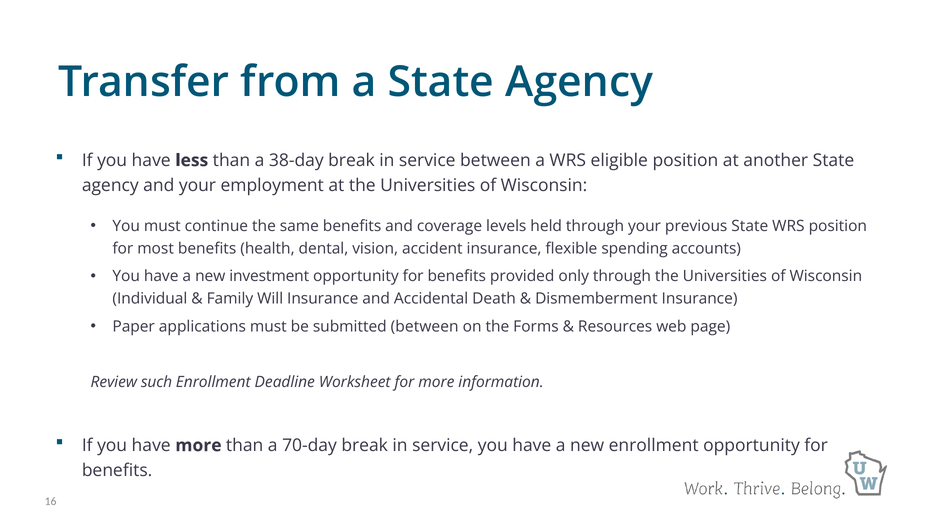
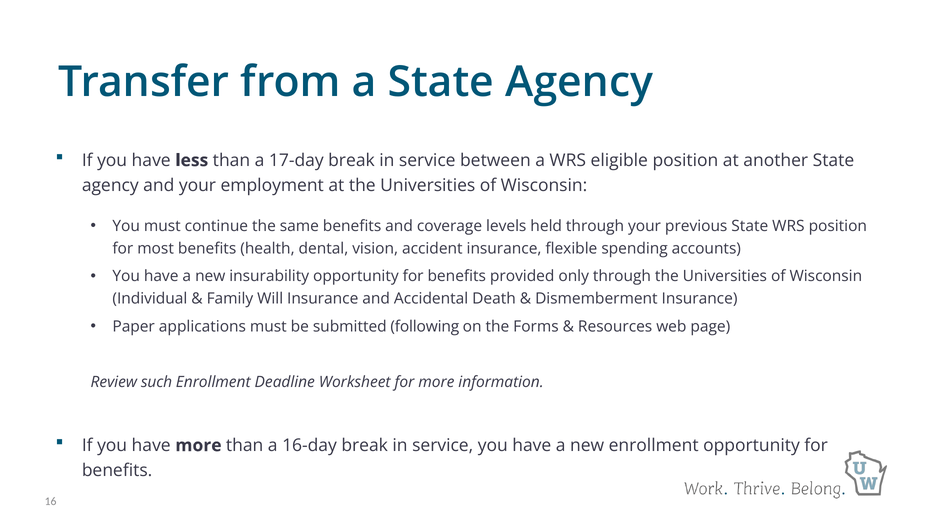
38-day: 38-day -> 17-day
investment: investment -> insurability
submitted between: between -> following
70-day: 70-day -> 16-day
